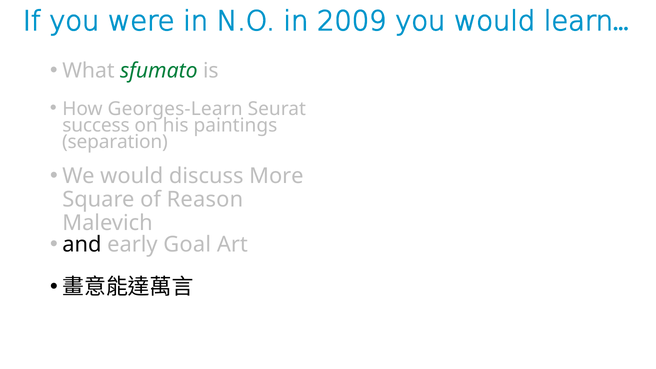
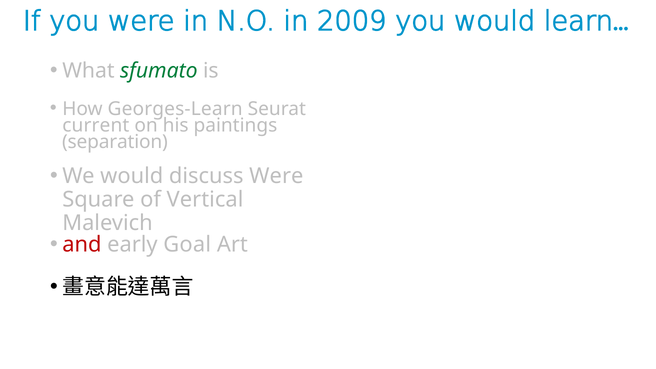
success: success -> current
discuss More: More -> Were
Reason: Reason -> Vertical
and colour: black -> red
